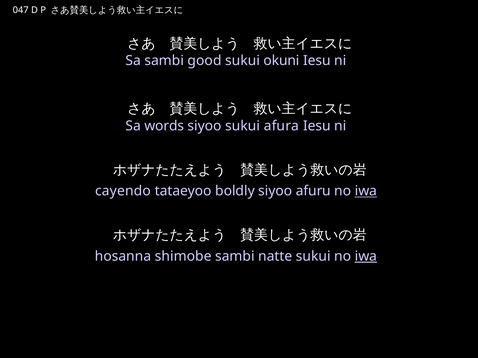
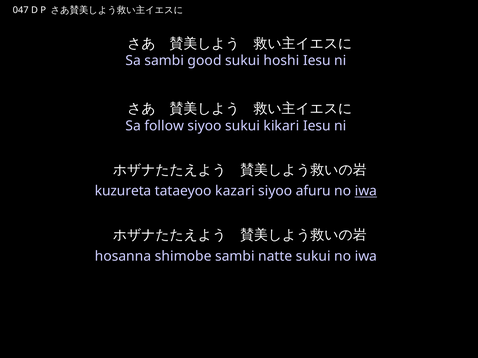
okuni: okuni -> hoshi
words: words -> follow
afura: afura -> kikari
cayendo: cayendo -> kuzureta
boldly: boldly -> kazari
iwa at (366, 257) underline: present -> none
